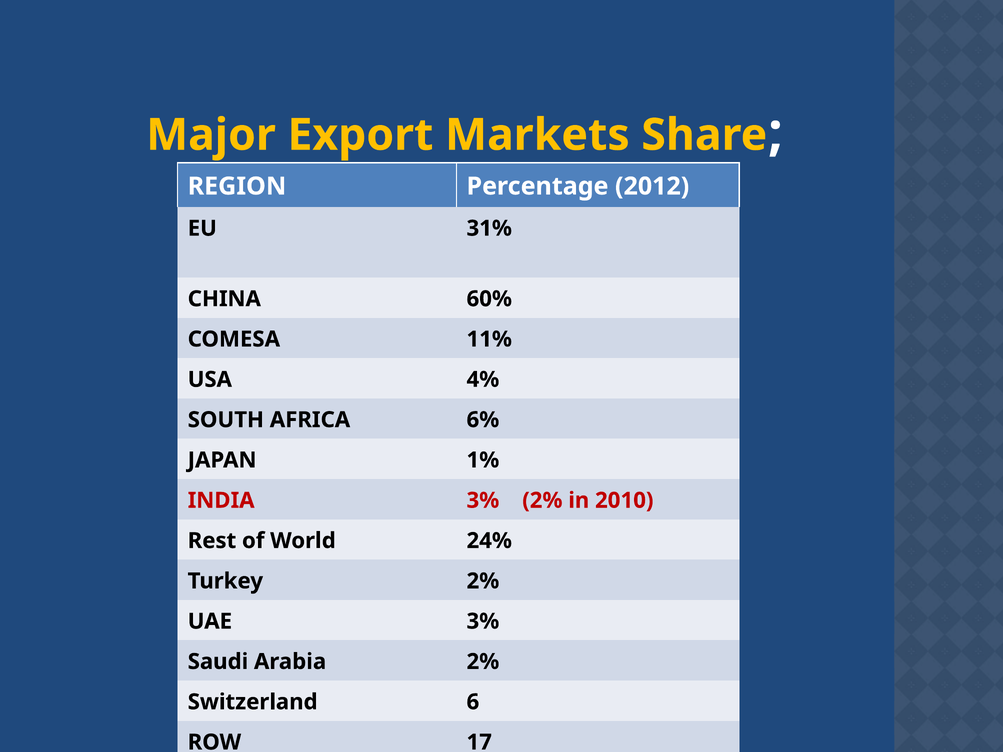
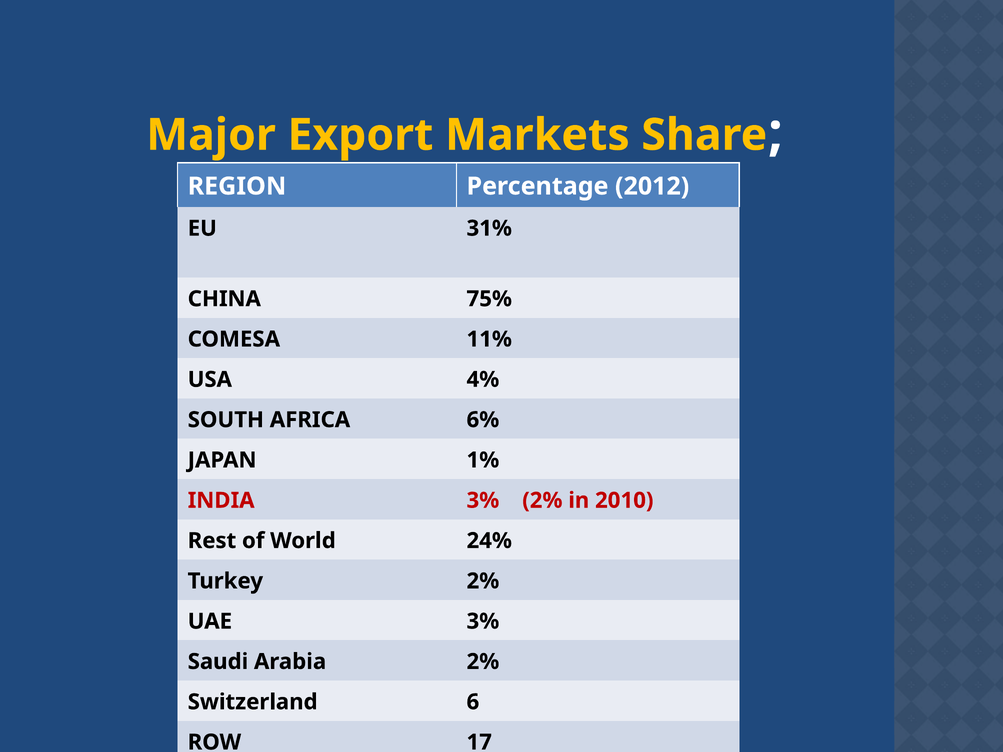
60%: 60% -> 75%
